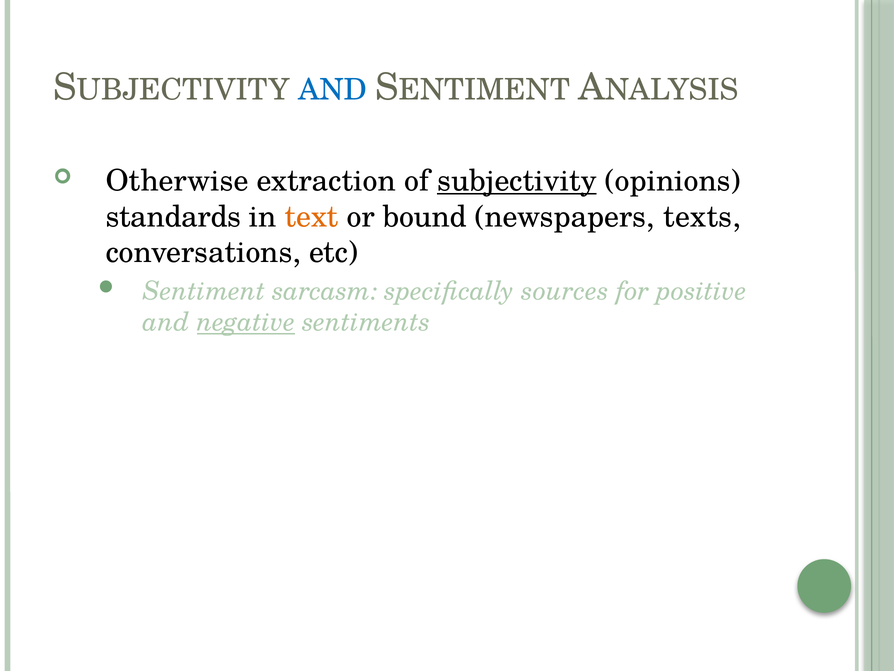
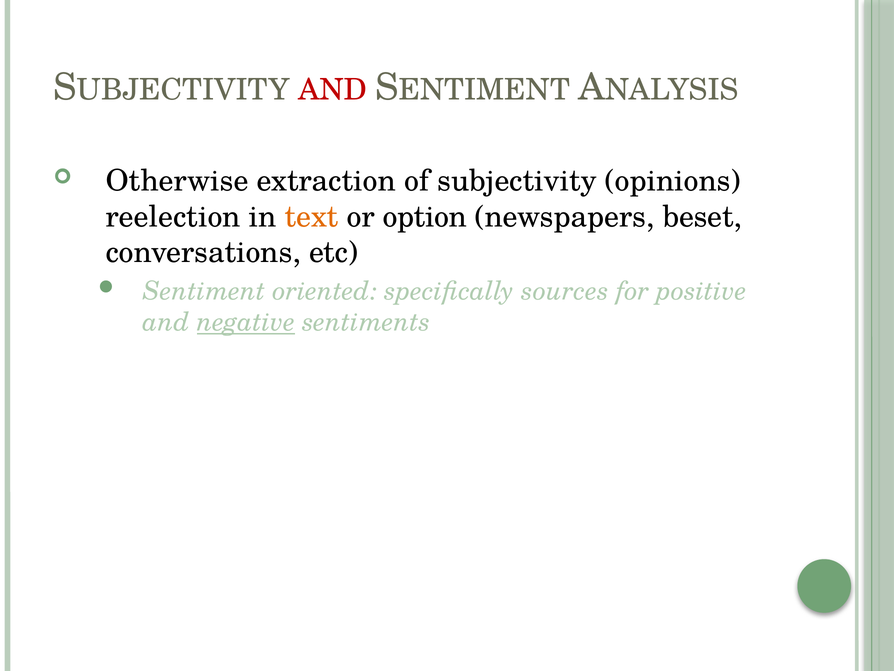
AND at (332, 90) colour: blue -> red
subjectivity underline: present -> none
standards: standards -> reelection
bound: bound -> option
texts: texts -> beset
sarcasm: sarcasm -> oriented
